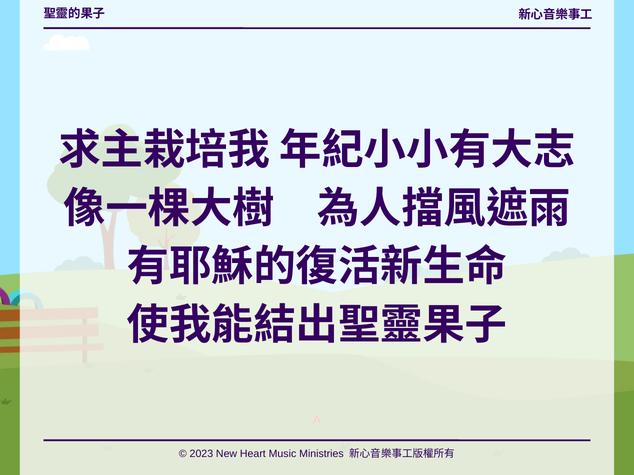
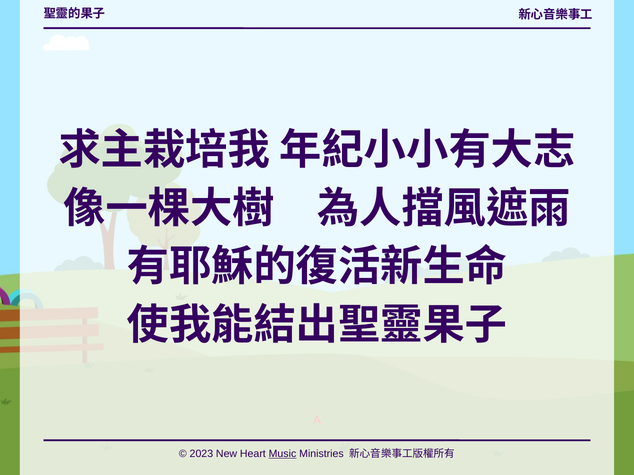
Music underline: none -> present
